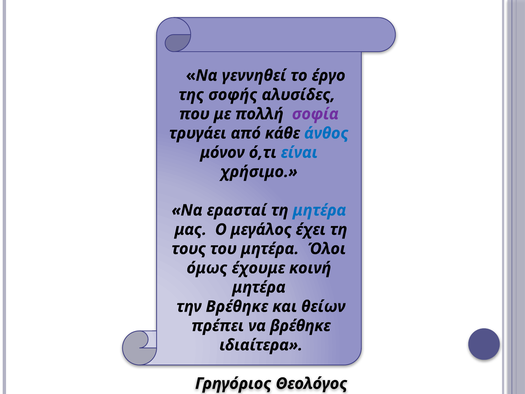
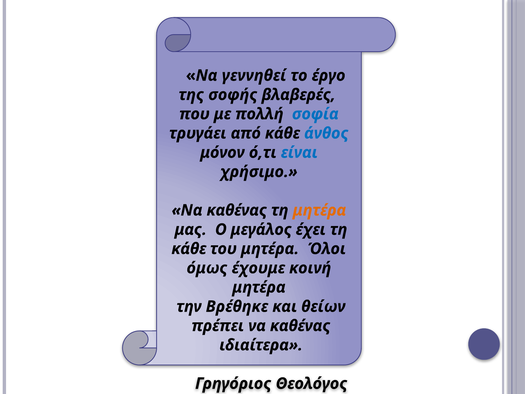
αλυσίδες: αλυσίδες -> βλαβερές
σοφία colour: purple -> blue
ερασταί at (237, 210): ερασταί -> καθένας
μητέρα at (319, 210) colour: blue -> orange
τους at (189, 249): τους -> κάθε
πρέπει να βρέθηκε: βρέθηκε -> καθένας
